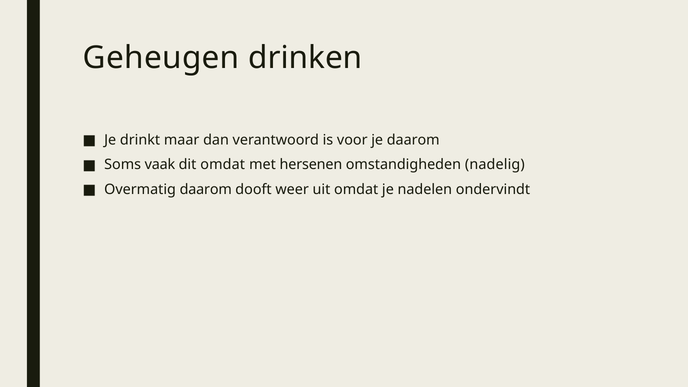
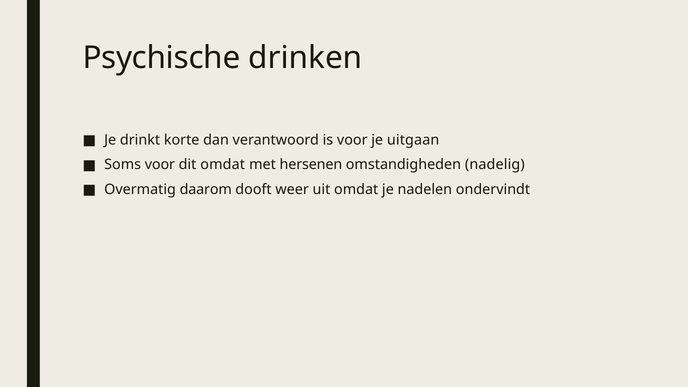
Geheugen: Geheugen -> Psychische
maar: maar -> korte
je daarom: daarom -> uitgaan
Soms vaak: vaak -> voor
